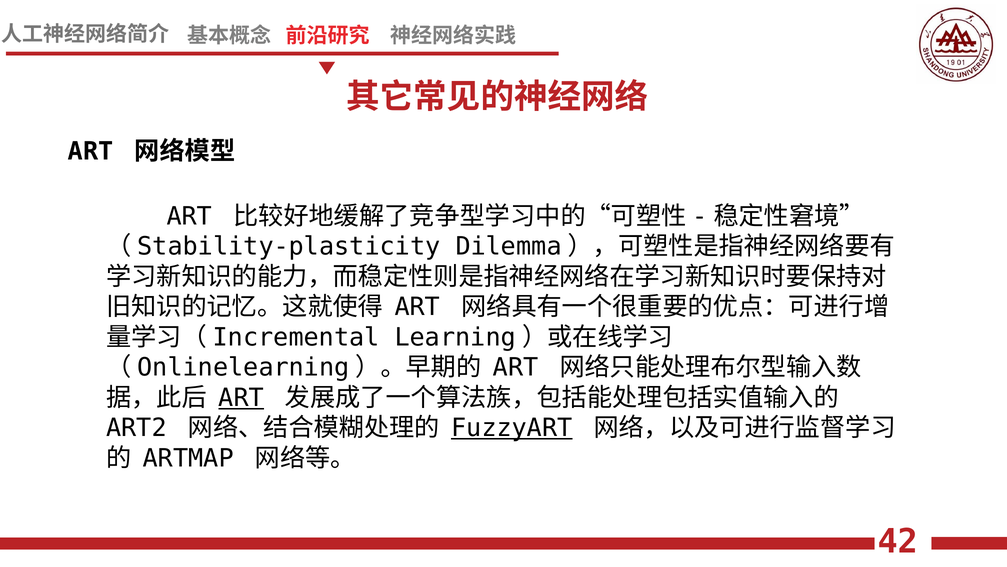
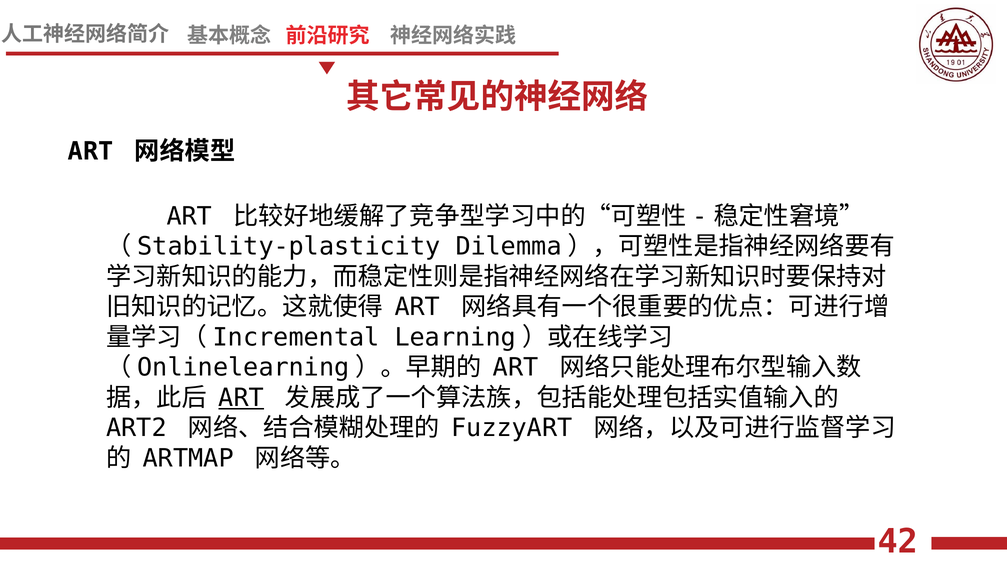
FuzzyART underline: present -> none
